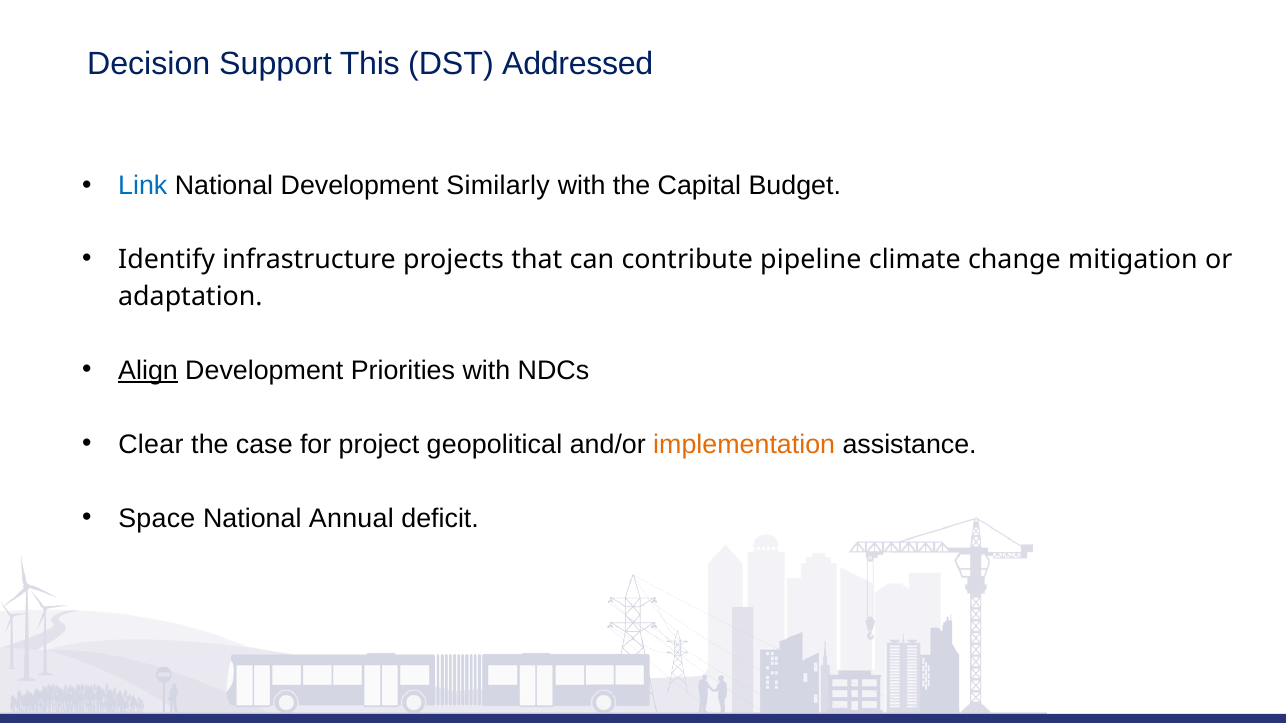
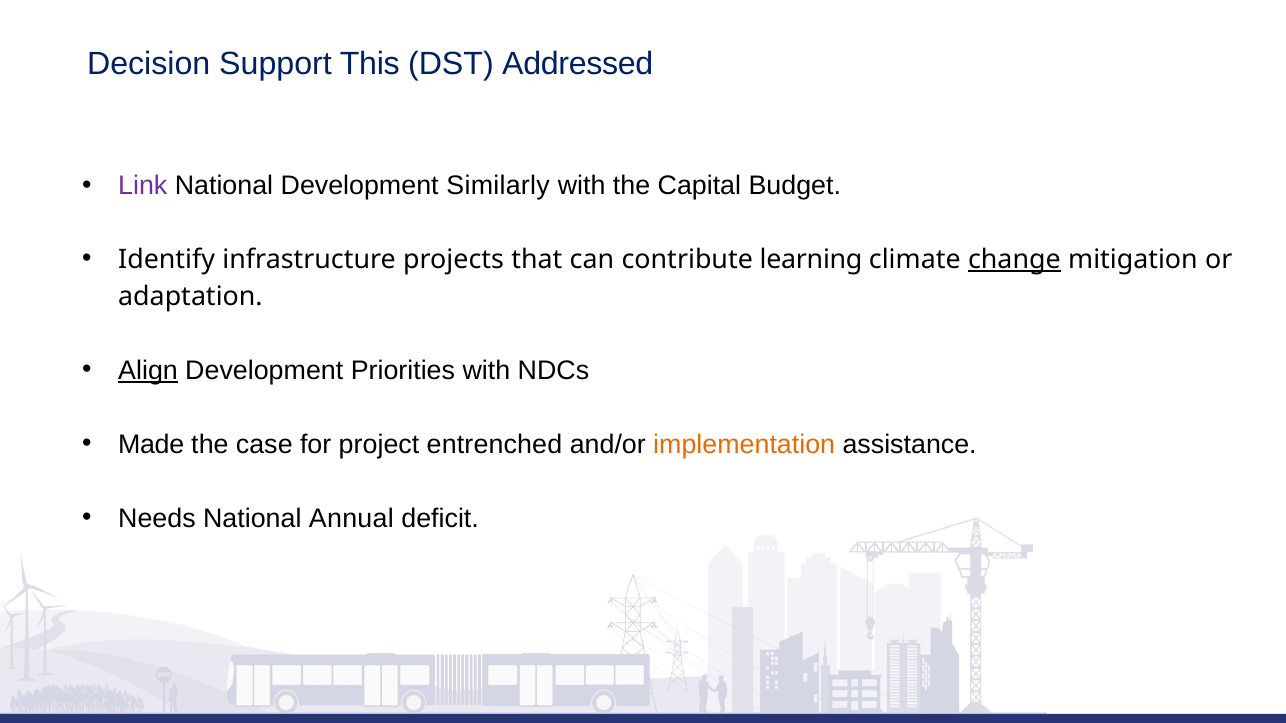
Link colour: blue -> purple
pipeline: pipeline -> learning
change underline: none -> present
Clear: Clear -> Made
geopolitical: geopolitical -> entrenched
Space: Space -> Needs
